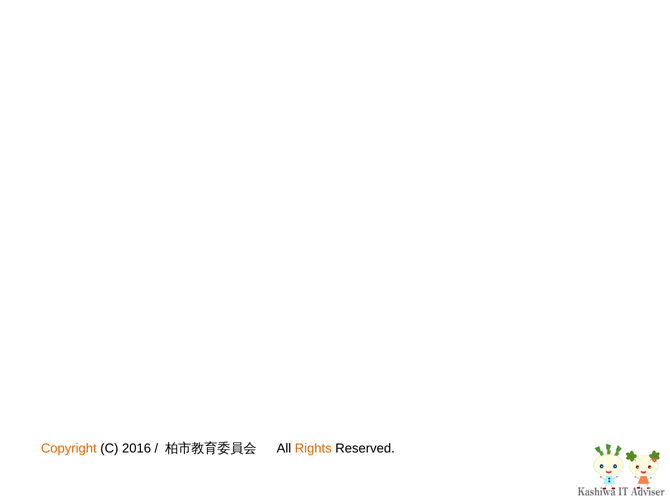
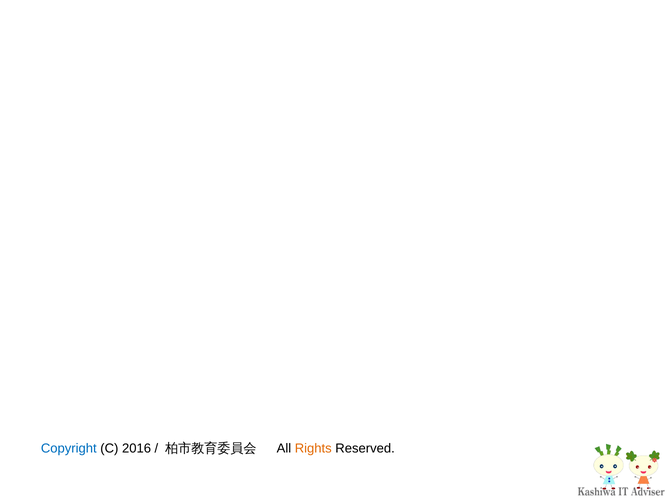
Copyright colour: orange -> blue
